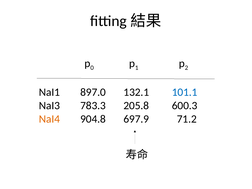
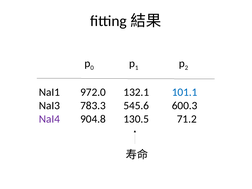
897.0: 897.0 -> 972.0
205.8: 205.8 -> 545.6
NaI4 colour: orange -> purple
697.9: 697.9 -> 130.5
